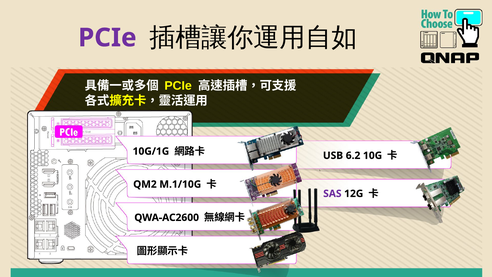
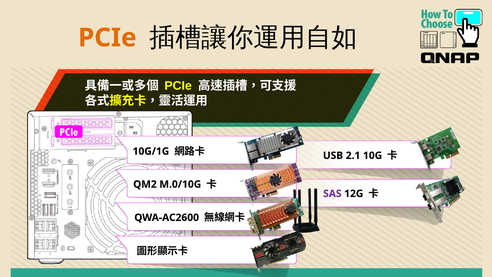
PCIe at (107, 38) colour: purple -> orange
6.2: 6.2 -> 2.1
M.1/10G: M.1/10G -> M.0/10G
